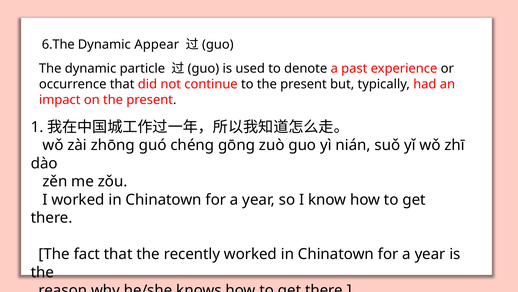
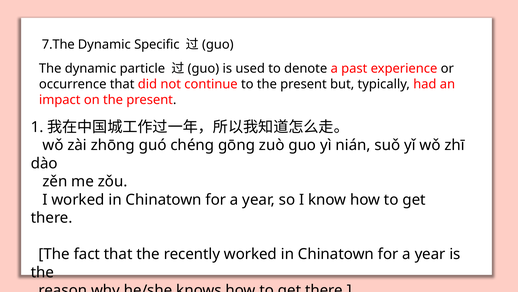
6.The: 6.The -> 7.The
Appear: Appear -> Specific
